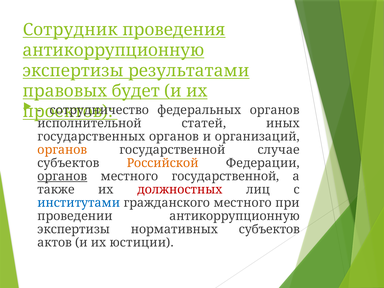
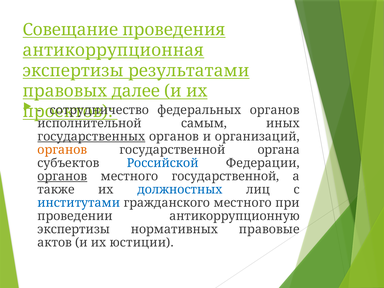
Сотрудник: Сотрудник -> Совещание
антикоррупционную at (113, 50): антикоррупционную -> антикоррупционная
будет: будет -> далее
статей: статей -> самым
государственных underline: none -> present
случае: случае -> органа
Российской colour: orange -> blue
должностных colour: red -> blue
нормативных субъектов: субъектов -> правовые
